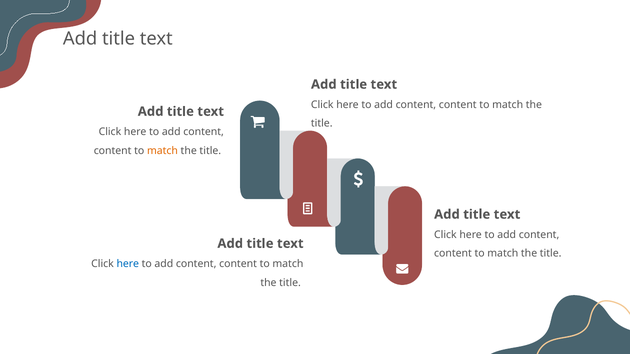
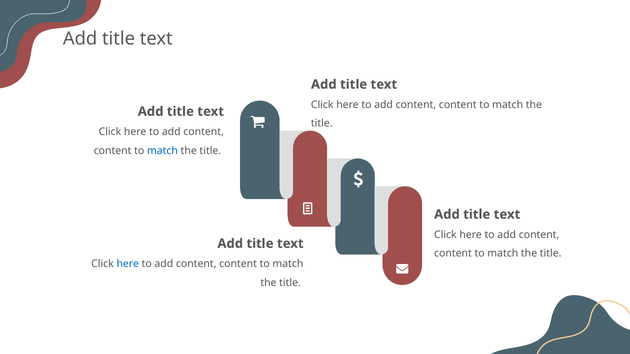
match at (162, 151) colour: orange -> blue
